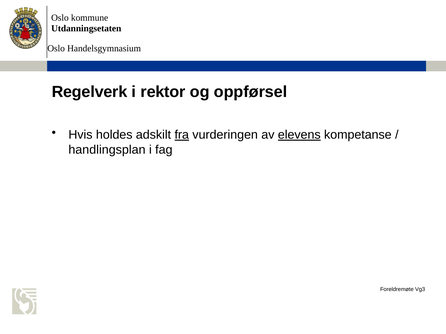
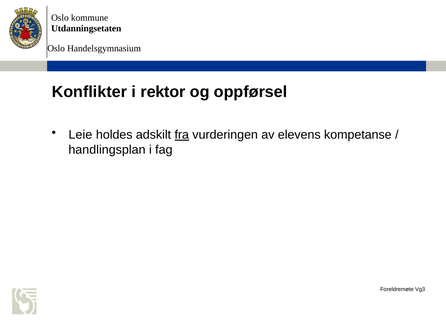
Regelverk: Regelverk -> Konflikter
Hvis: Hvis -> Leie
elevens underline: present -> none
